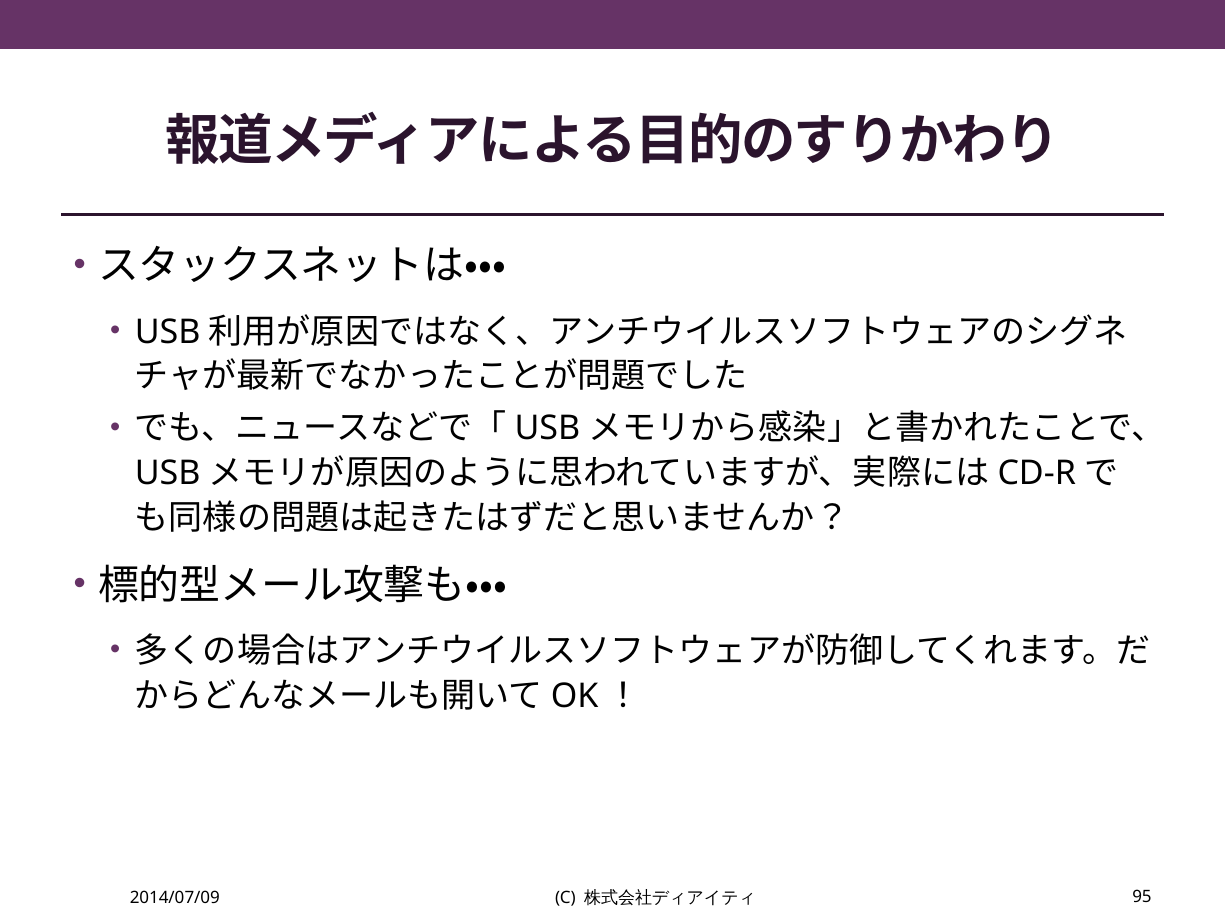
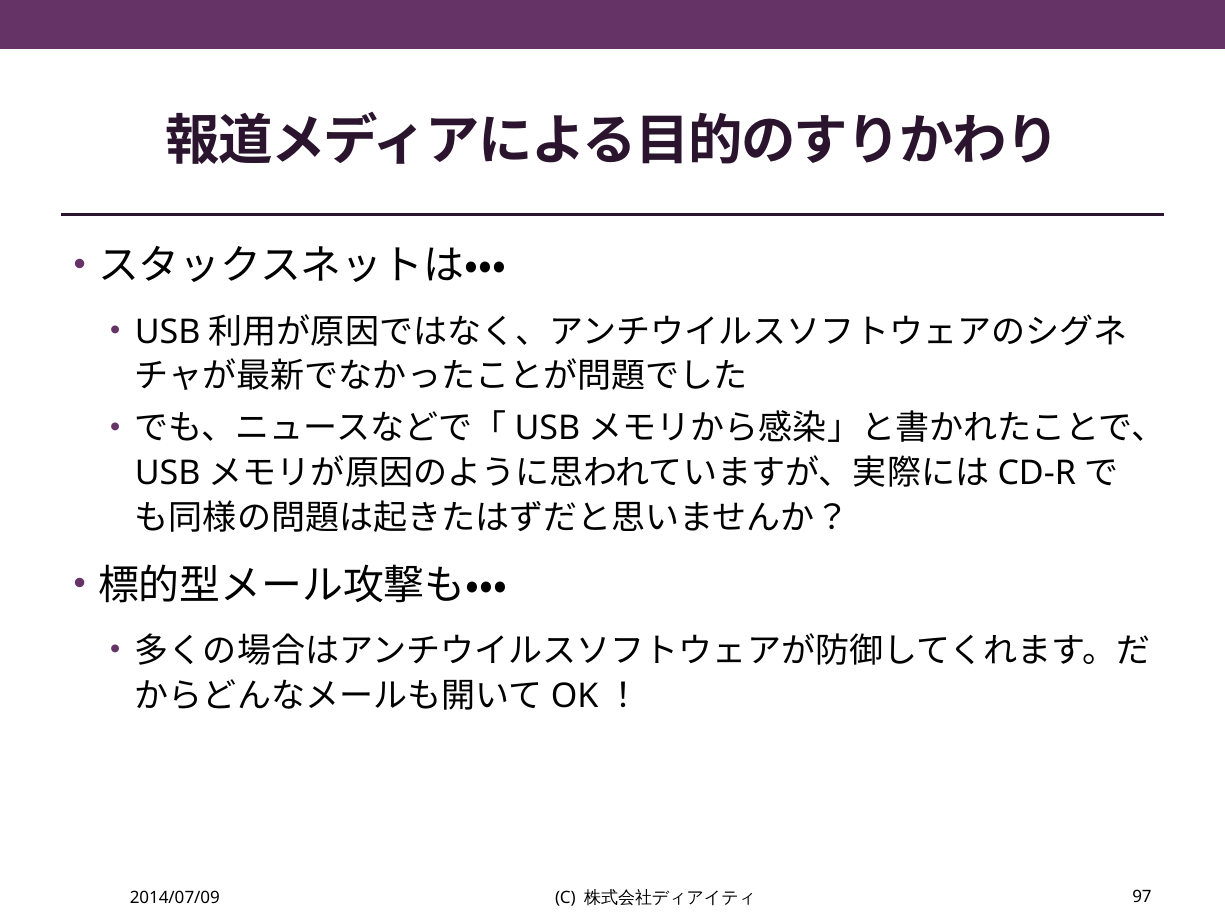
95: 95 -> 97
